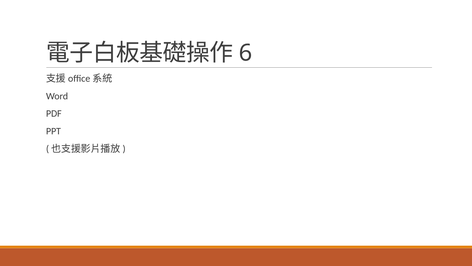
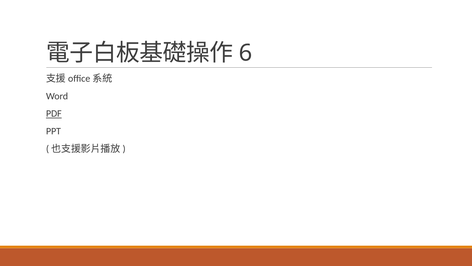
PDF underline: none -> present
